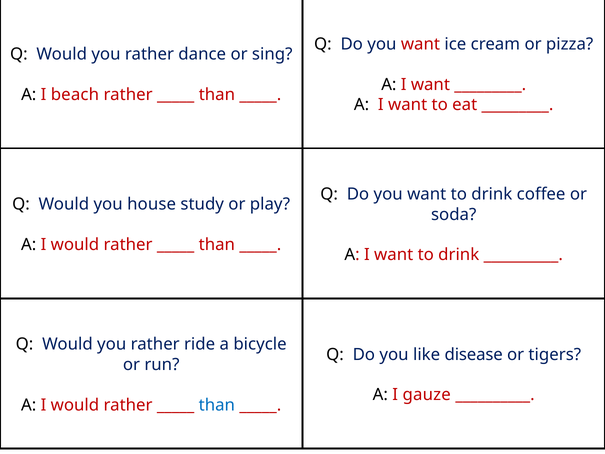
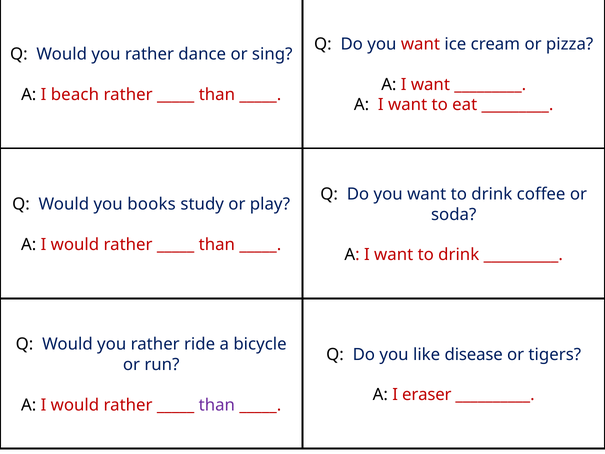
house: house -> books
gauze: gauze -> eraser
than at (217, 405) colour: blue -> purple
